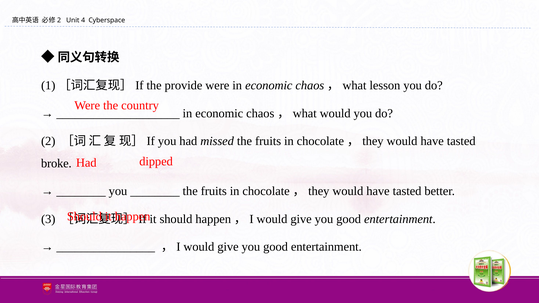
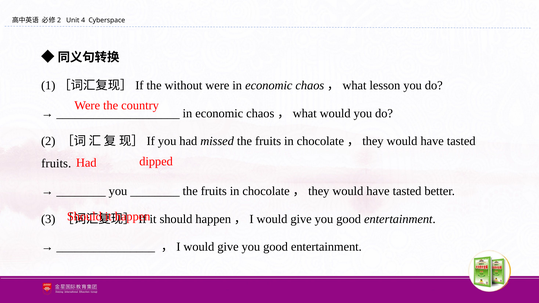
provide: provide -> without
broke at (56, 163): broke -> fruits
